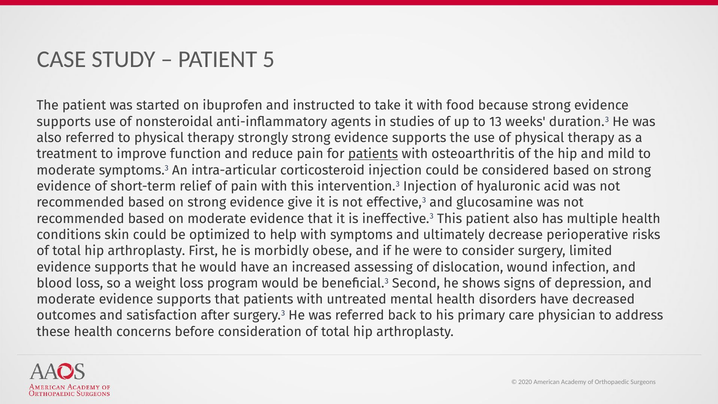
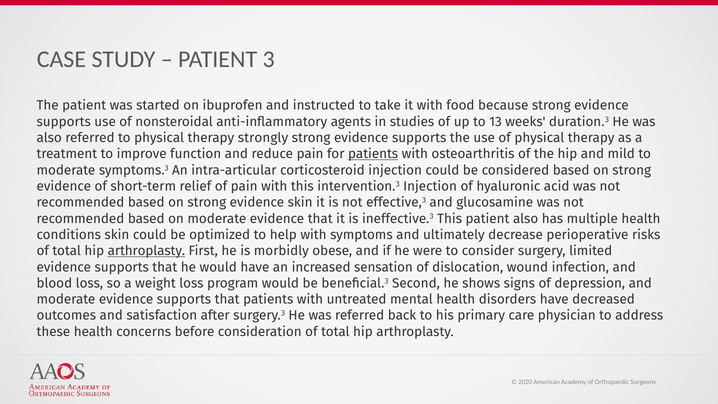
5: 5 -> 3
evidence give: give -> skin
arthroplasty at (146, 251) underline: none -> present
assessing: assessing -> sensation
